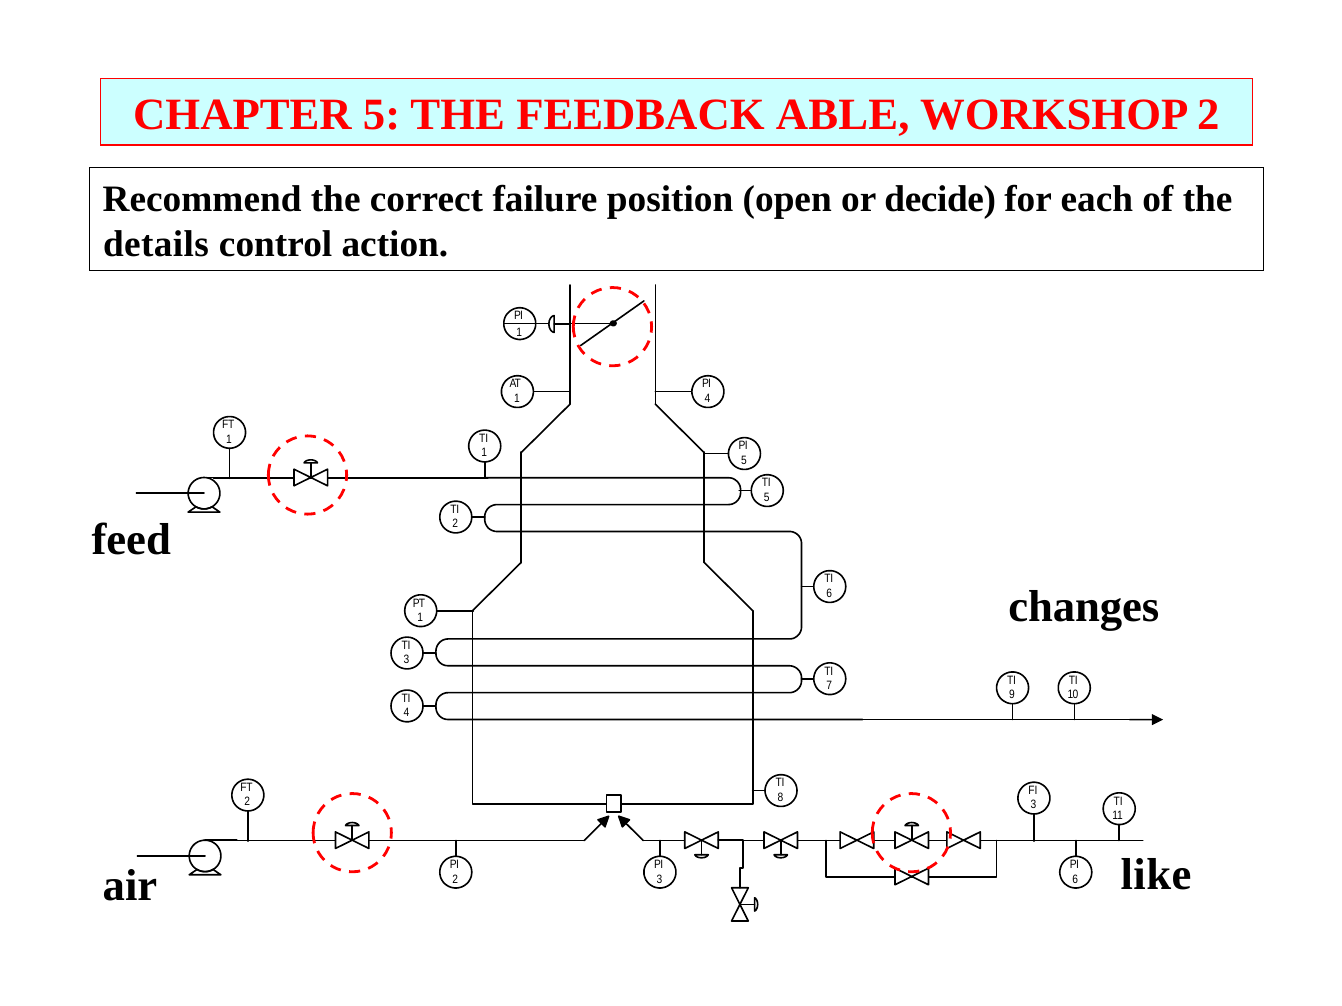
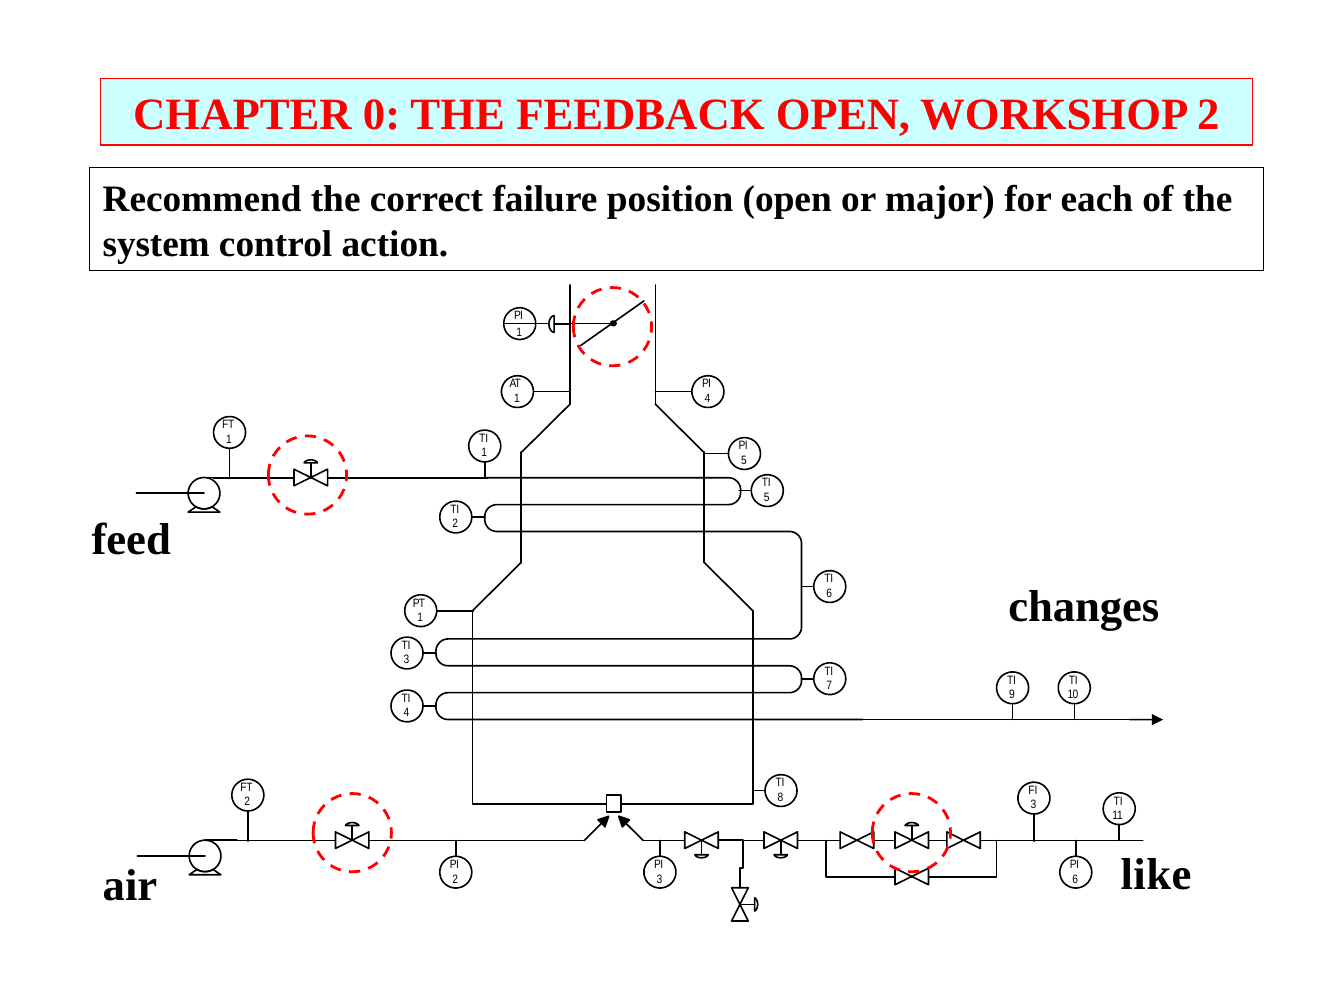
CHAPTER 5: 5 -> 0
FEEDBACK ABLE: ABLE -> OPEN
decide: decide -> major
details: details -> system
